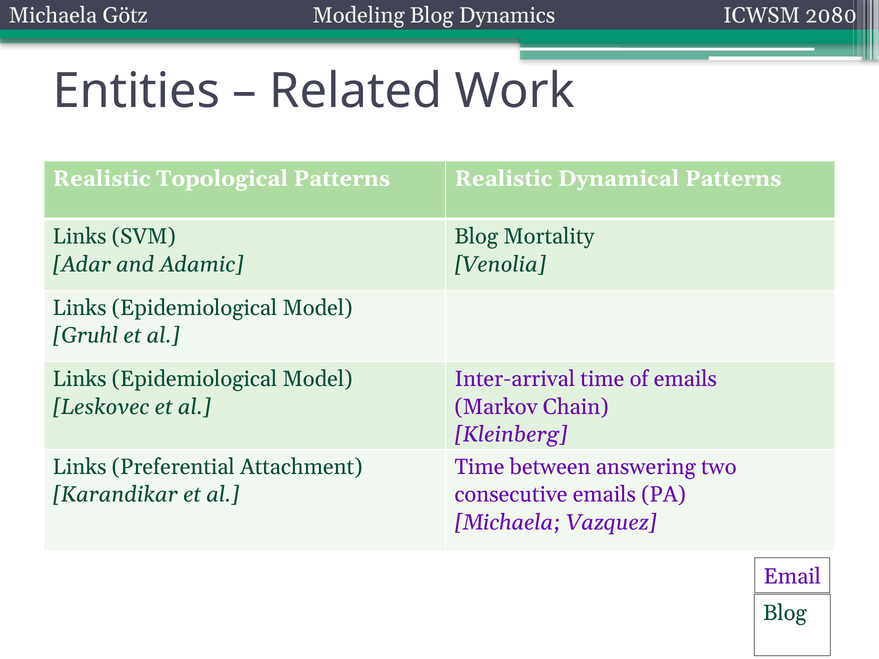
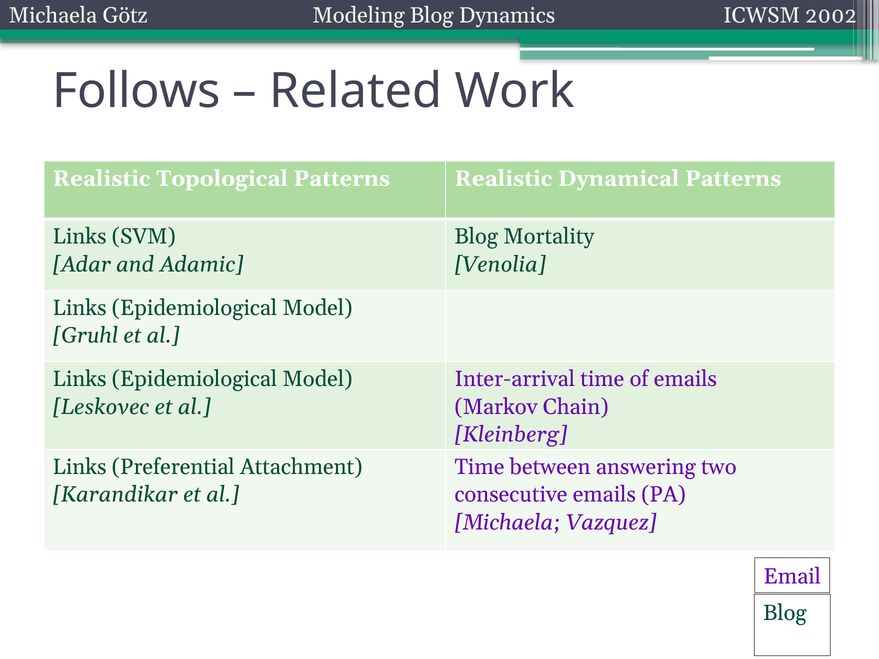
2080: 2080 -> 2002
Entities: Entities -> Follows
